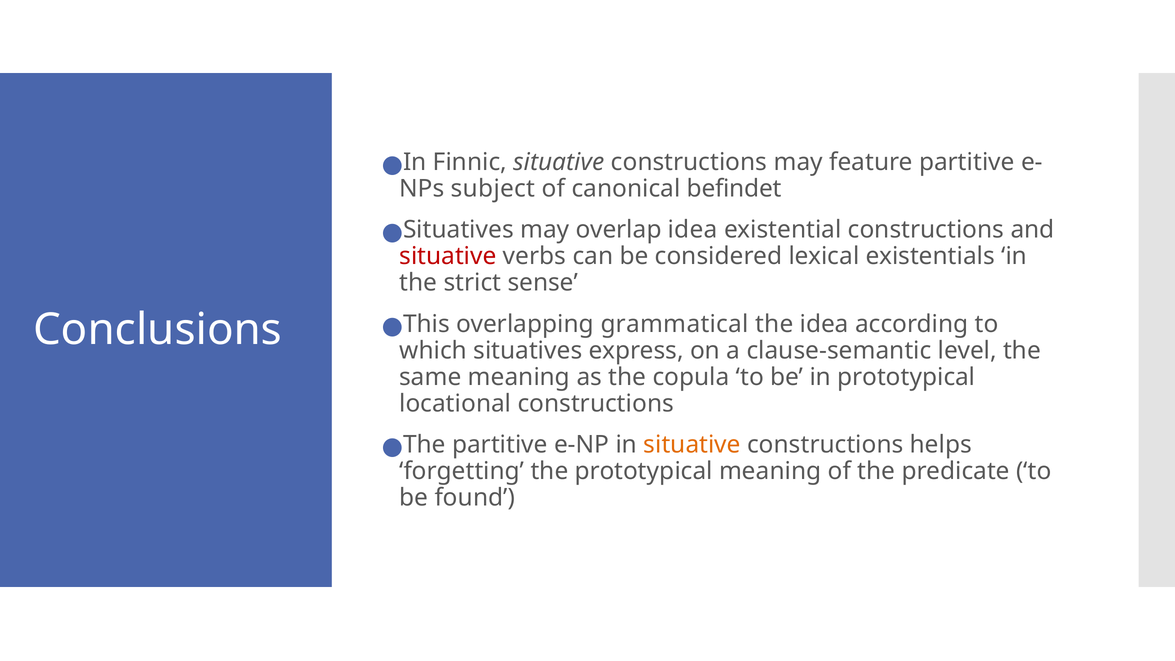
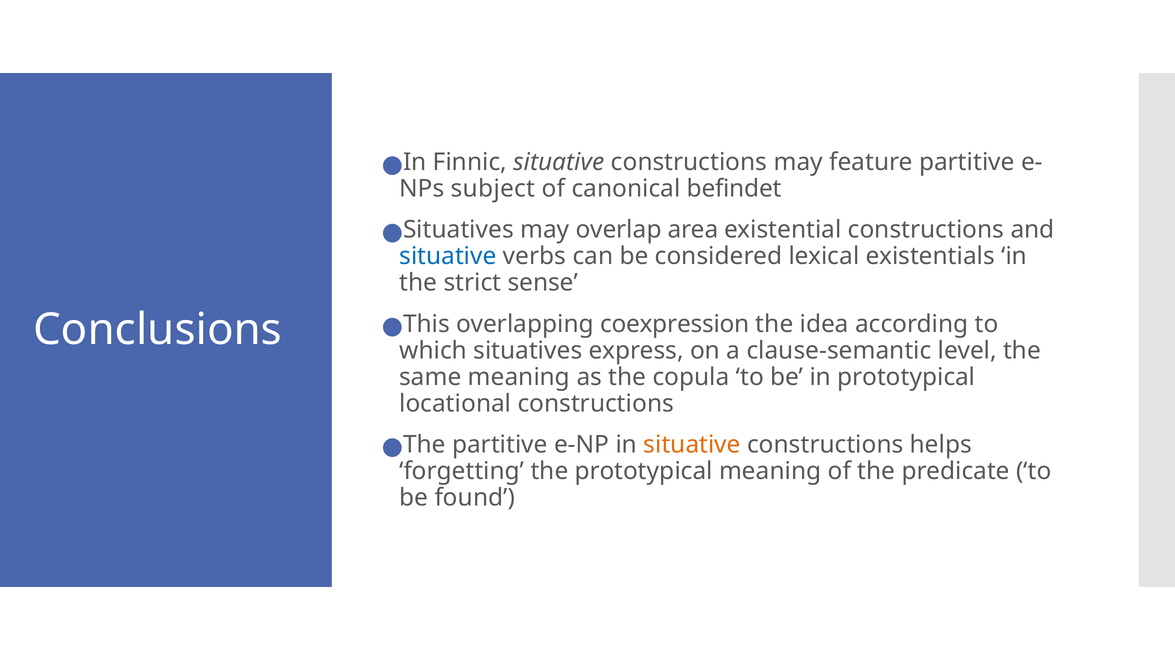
overlap idea: idea -> area
situative at (448, 256) colour: red -> blue
grammatical: grammatical -> coexpression
